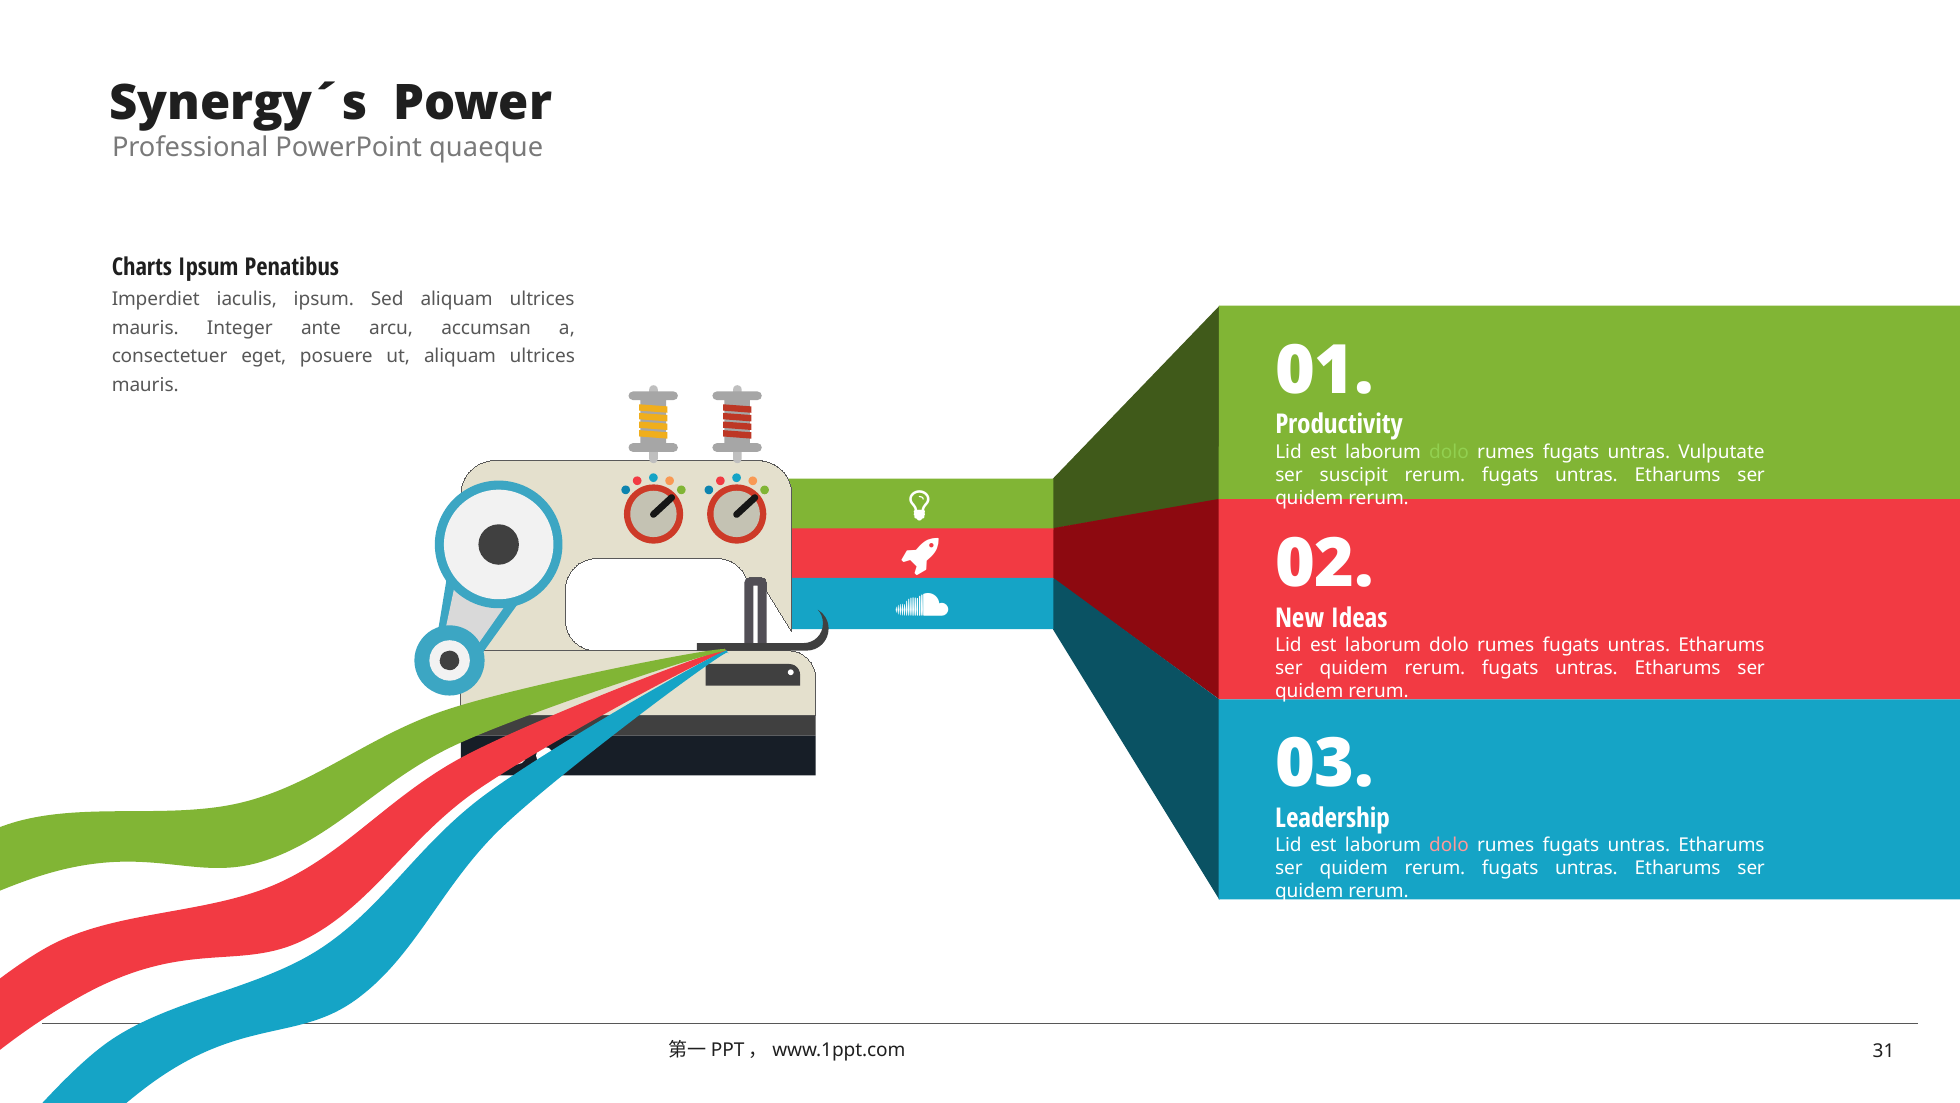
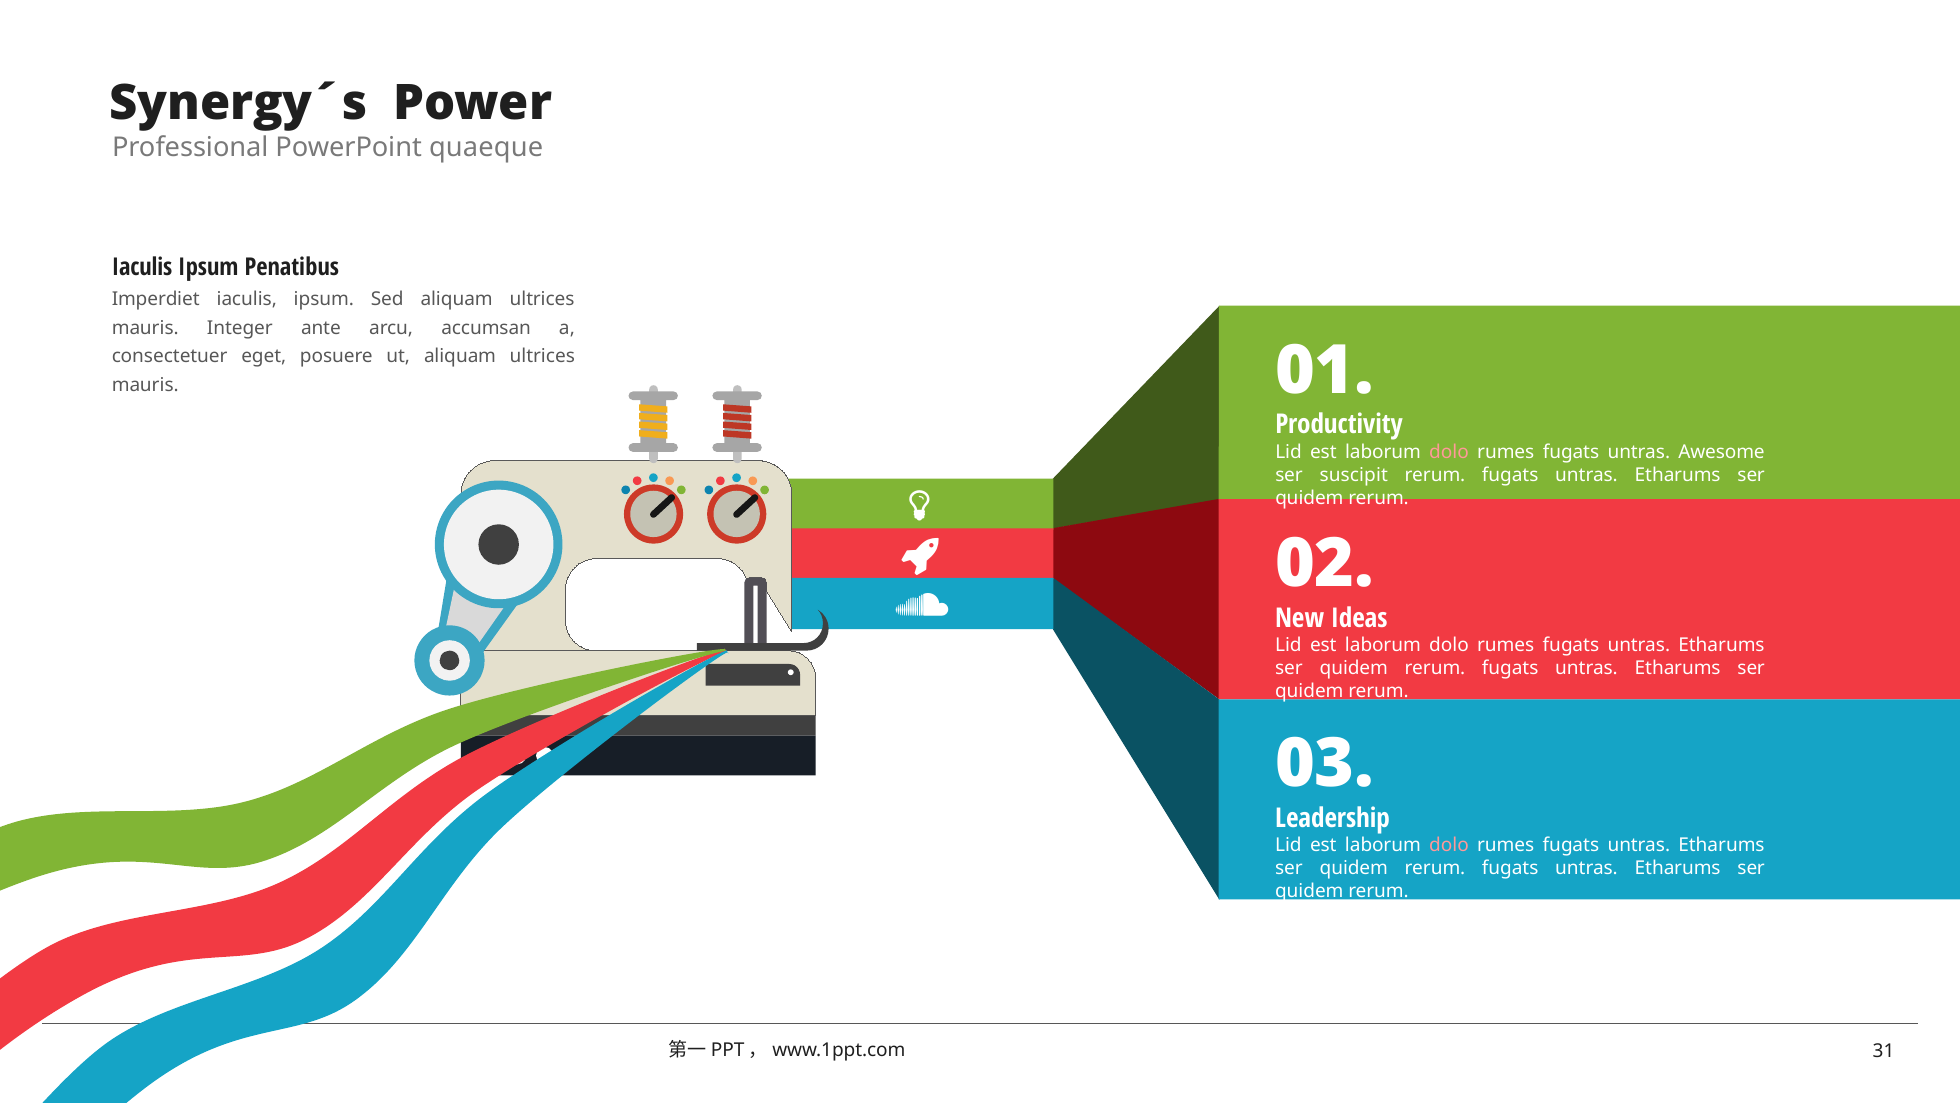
Charts at (142, 268): Charts -> Iaculis
dolo at (1449, 452) colour: light green -> pink
Vulputate: Vulputate -> Awesome
